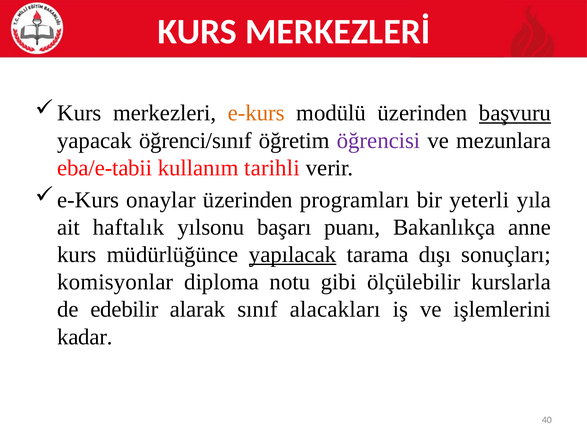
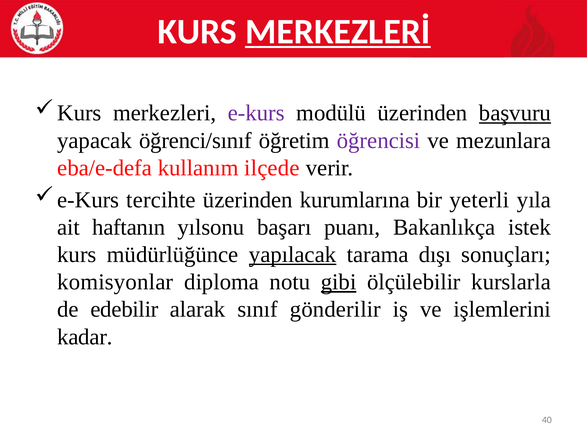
MERKEZLERİ underline: none -> present
e-kurs colour: orange -> purple
eba/e-tabii: eba/e-tabii -> eba/e-defa
tarihli: tarihli -> ilçede
onaylar: onaylar -> tercihte
programları: programları -> kurumlarına
haftalık: haftalık -> haftanın
anne: anne -> istek
gibi underline: none -> present
alacakları: alacakları -> gönderilir
